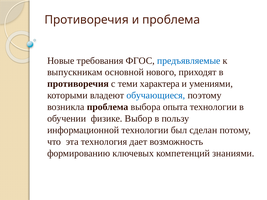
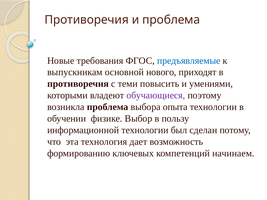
характера: характера -> повысить
обучающиеся colour: blue -> purple
знаниями: знаниями -> начинаем
